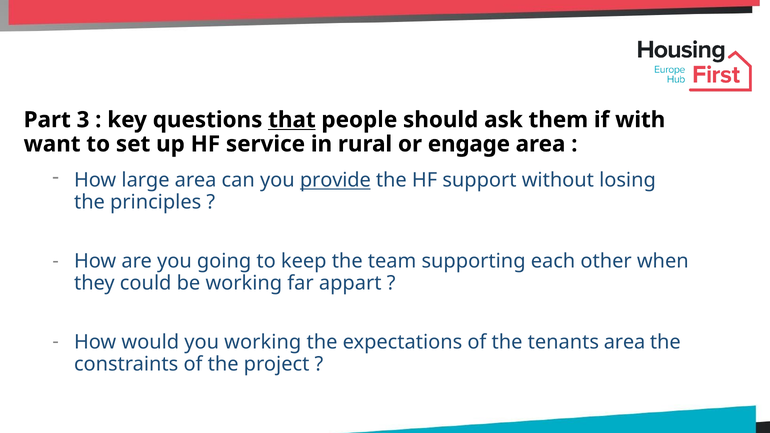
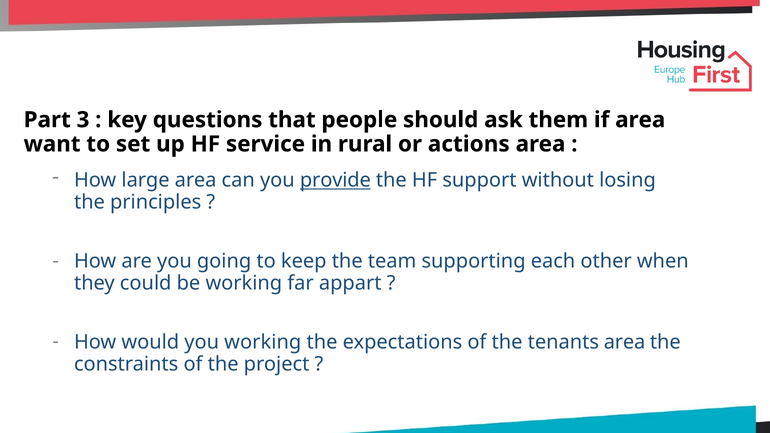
that underline: present -> none
if with: with -> area
engage: engage -> actions
